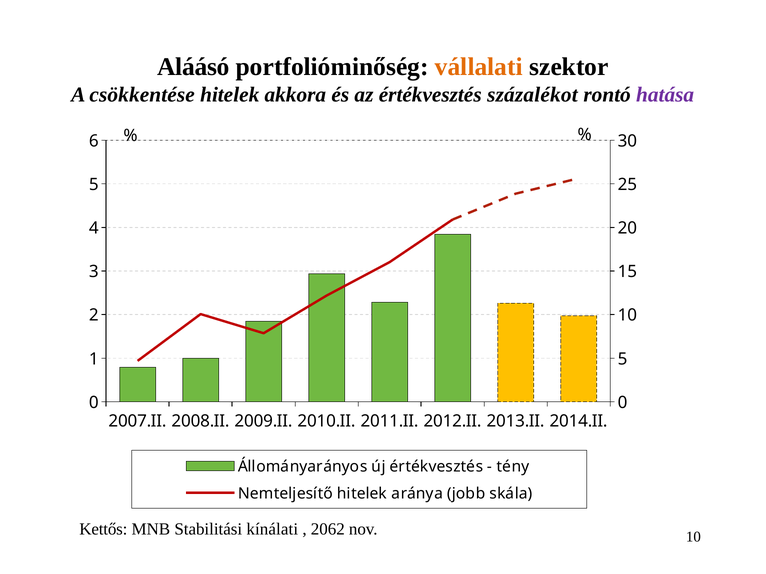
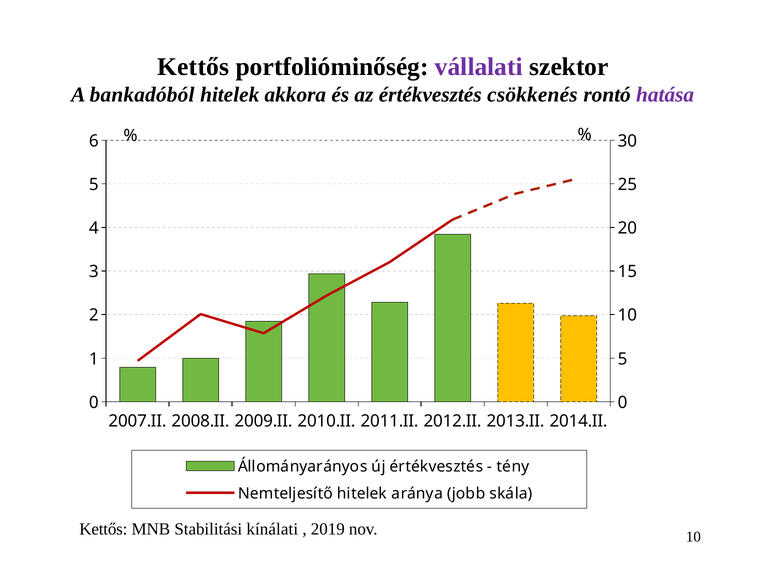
Aláásó at (193, 67): Aláásó -> Kettős
vállalati colour: orange -> purple
csökkentése: csökkentése -> bankadóból
százalékot: százalékot -> csökkenés
2062: 2062 -> 2019
